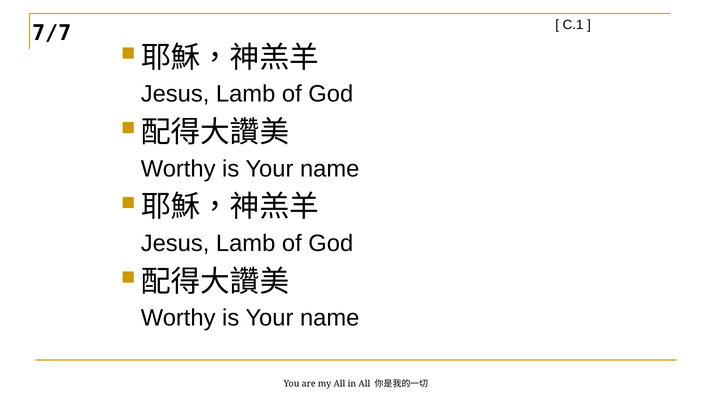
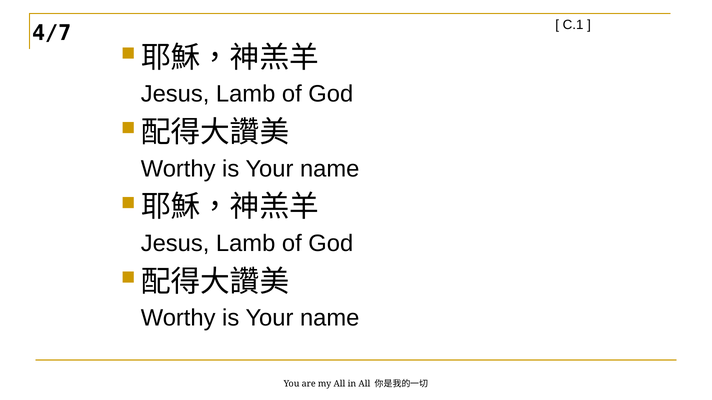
7/7: 7/7 -> 4/7
